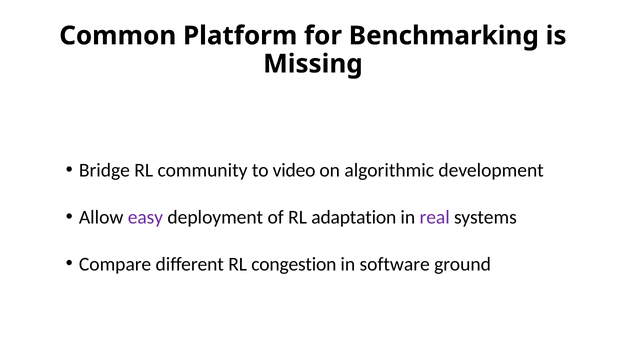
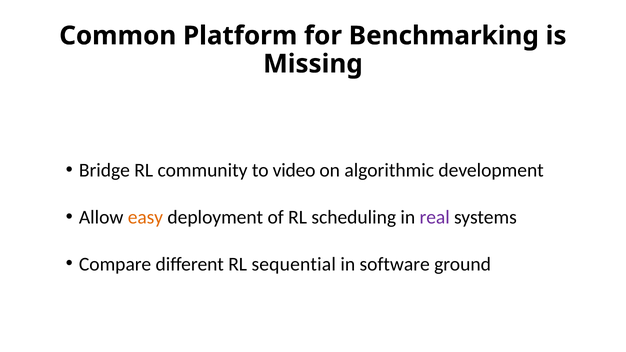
easy colour: purple -> orange
adaptation: adaptation -> scheduling
congestion: congestion -> sequential
